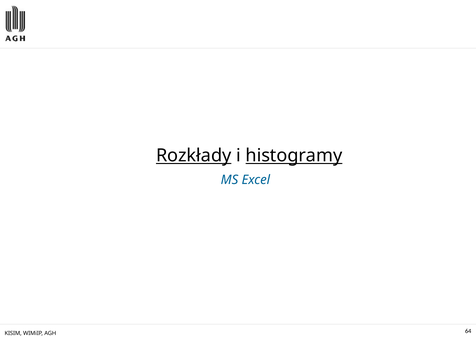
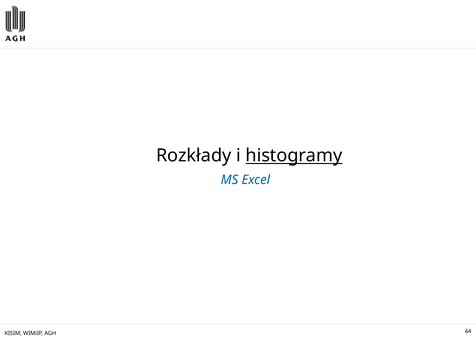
Rozkłady underline: present -> none
